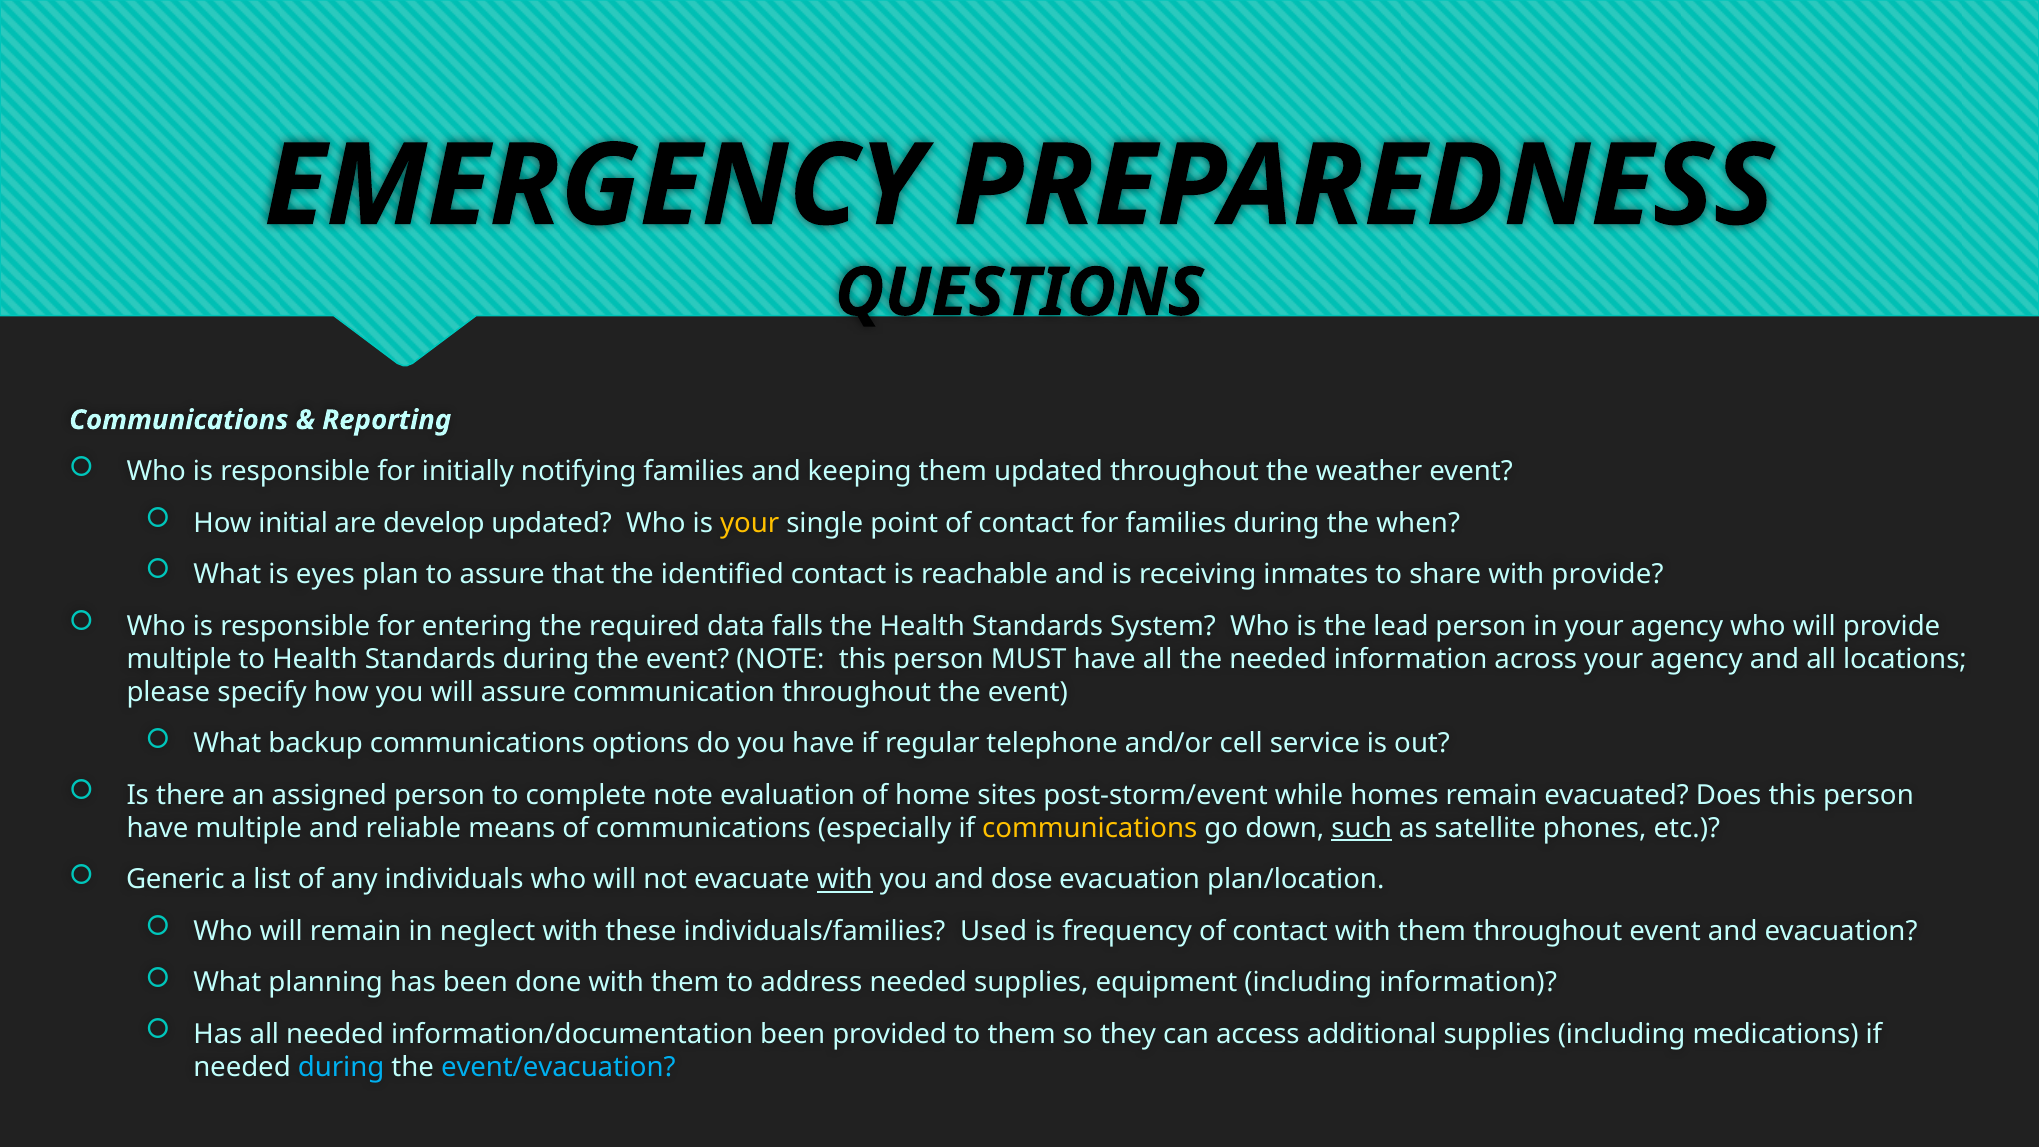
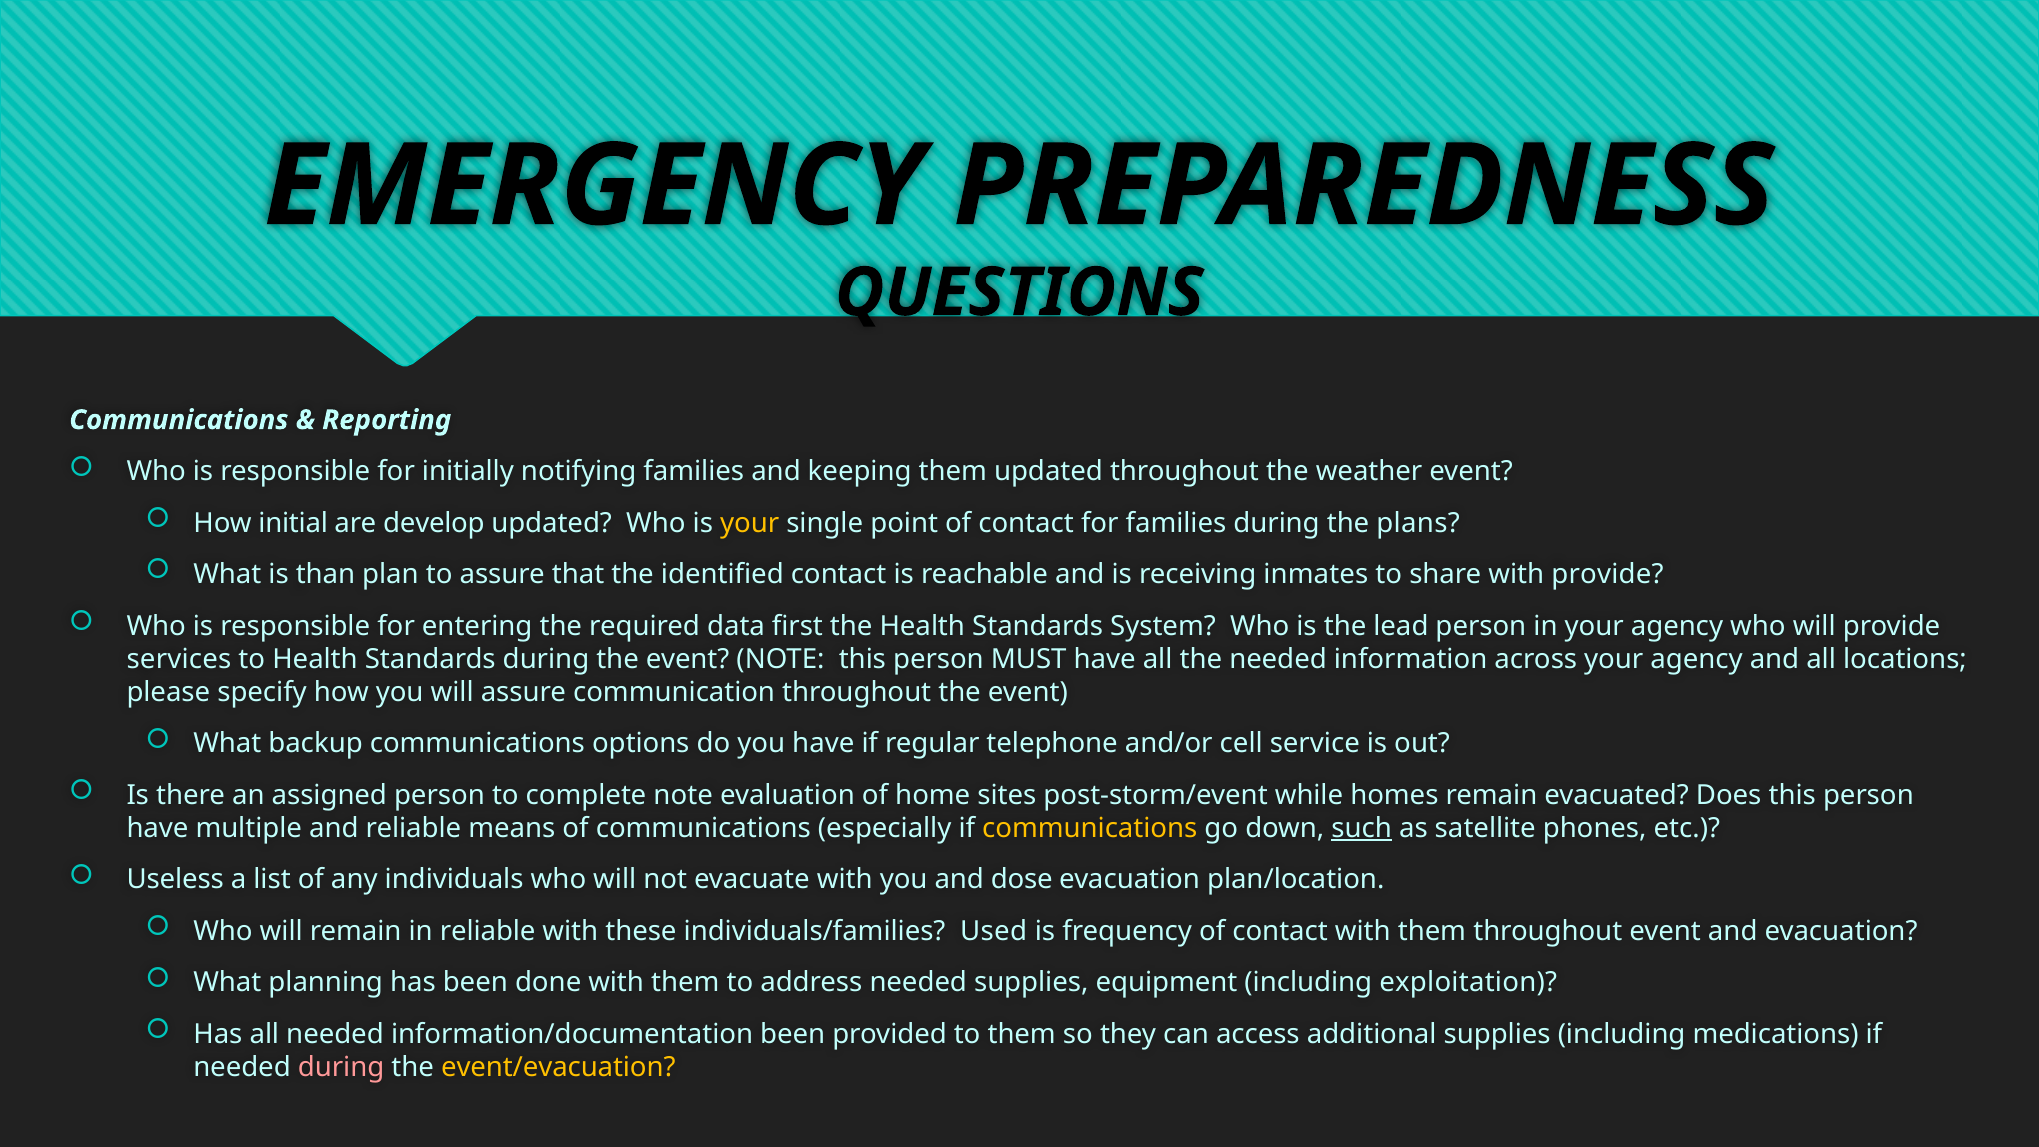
when: when -> plans
eyes: eyes -> than
falls: falls -> first
multiple at (179, 659): multiple -> services
Generic: Generic -> Useless
with at (845, 880) underline: present -> none
in neglect: neglect -> reliable
including information: information -> exploitation
during at (341, 1067) colour: light blue -> pink
event/evacuation colour: light blue -> yellow
